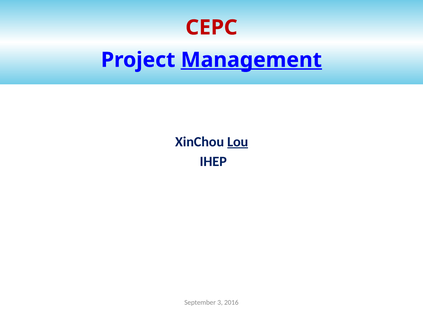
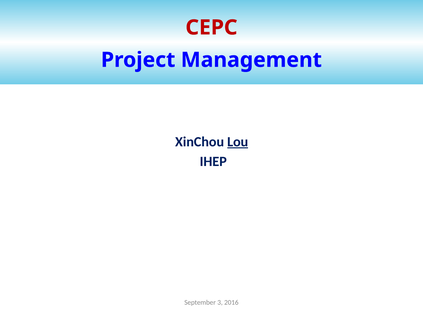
Management underline: present -> none
